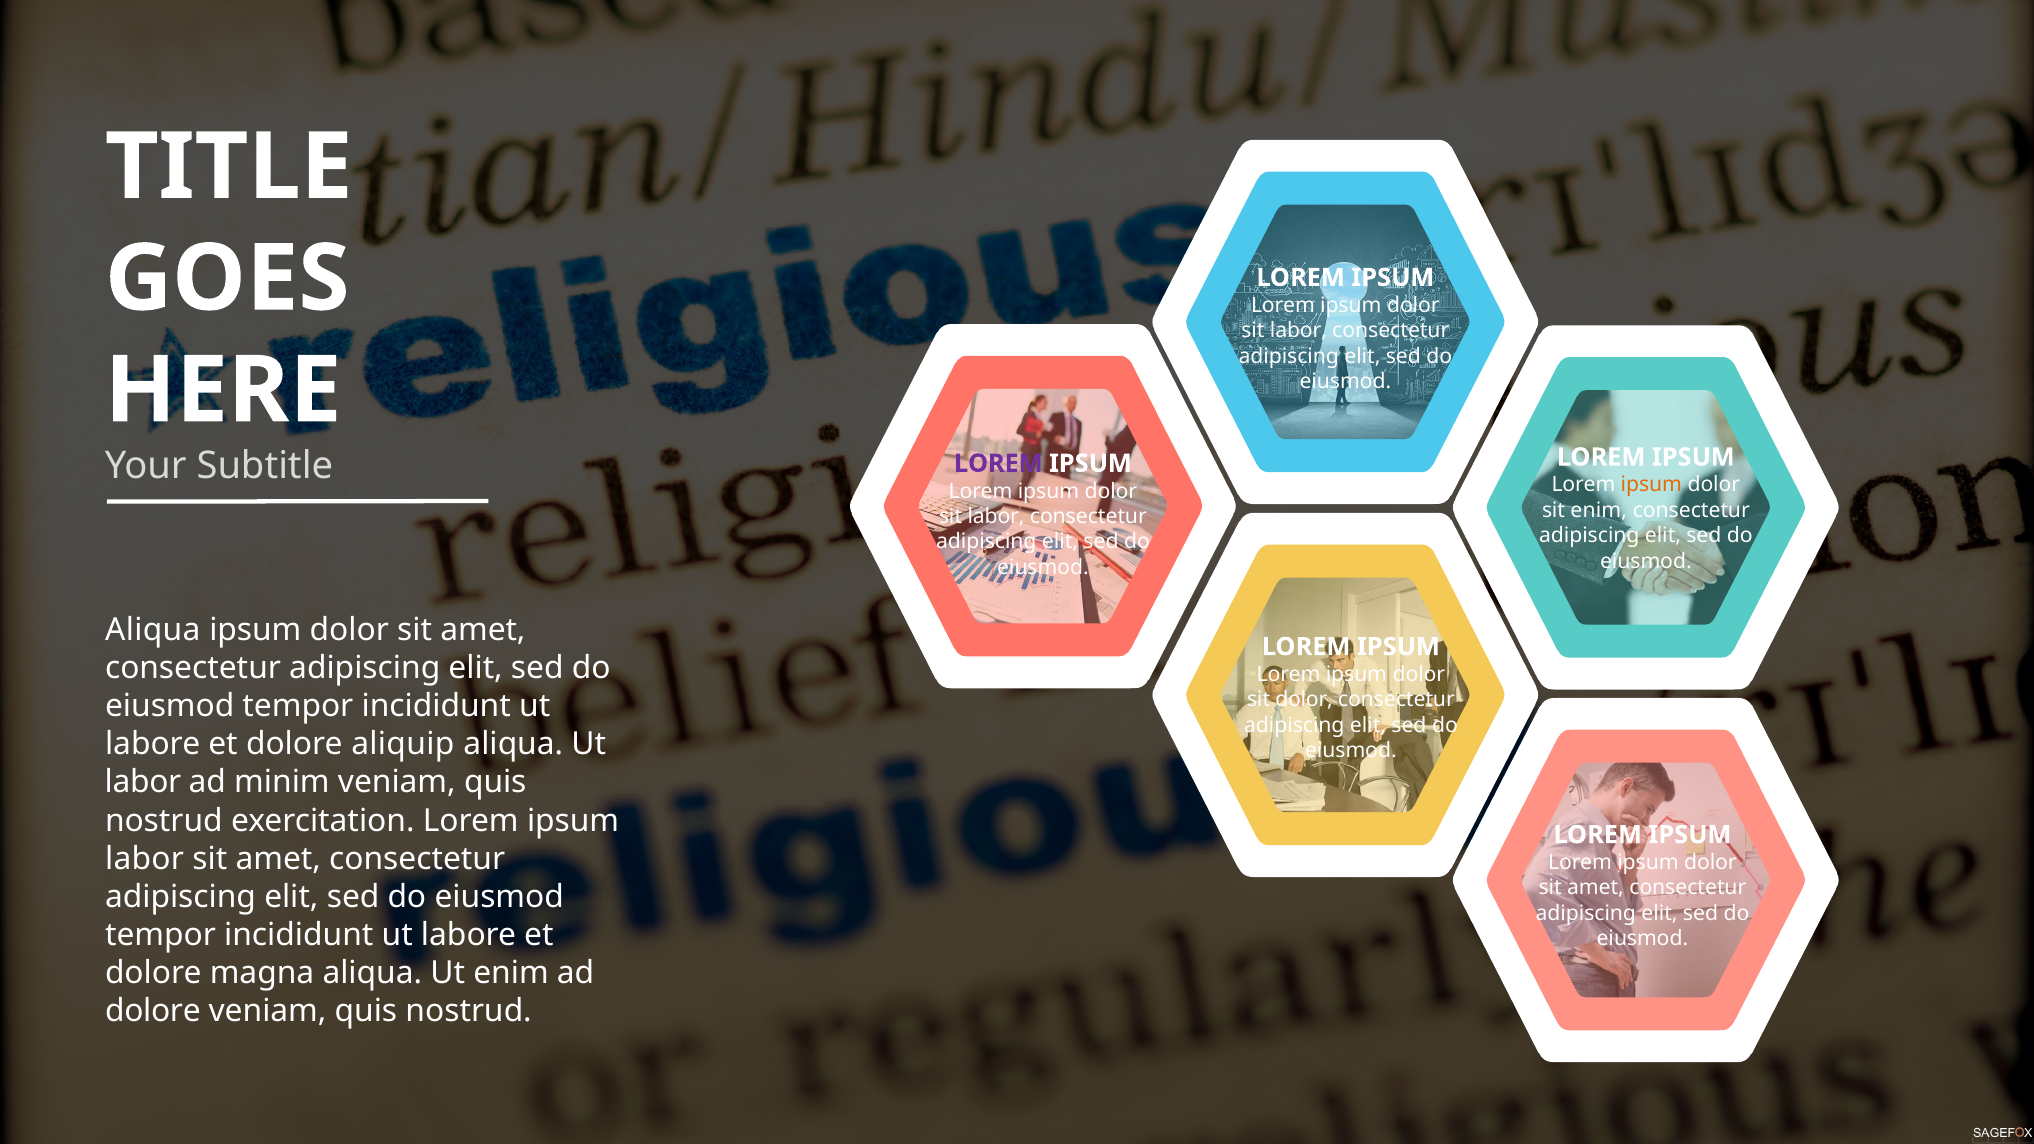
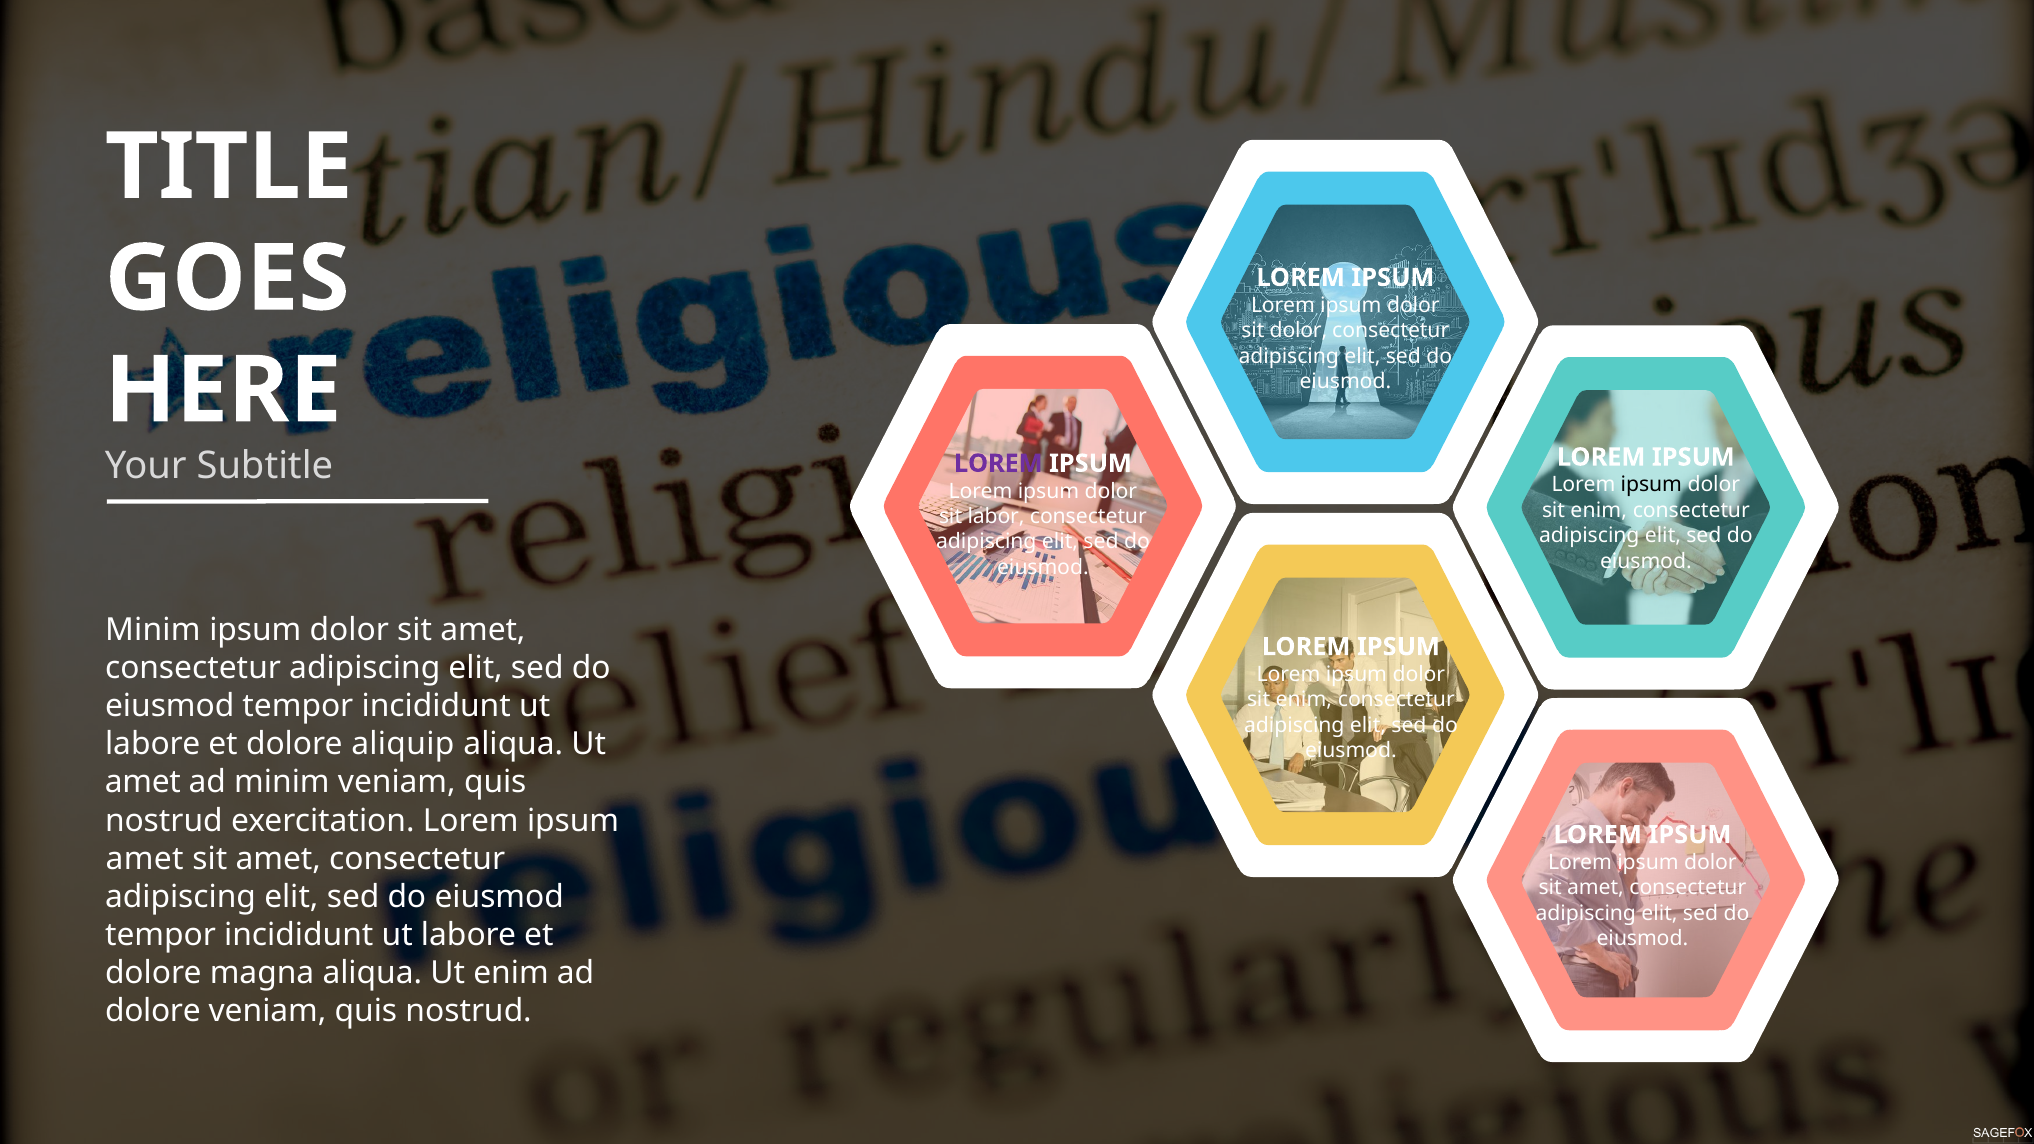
labor at (1298, 331): labor -> dolor
ipsum at (1651, 485) colour: orange -> black
Aliqua at (153, 630): Aliqua -> Minim
dolor at (1304, 700): dolor -> enim
labor at (143, 783): labor -> amet
labor at (145, 859): labor -> amet
